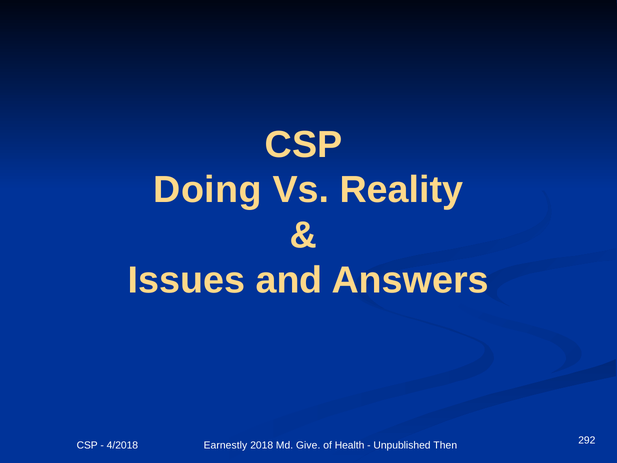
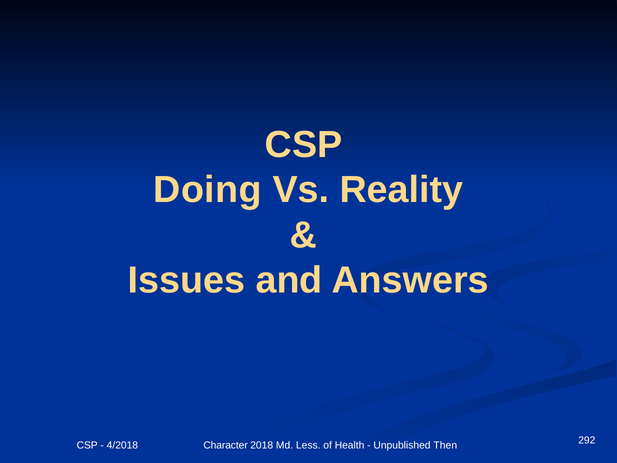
Earnestly: Earnestly -> Character
Give: Give -> Less
